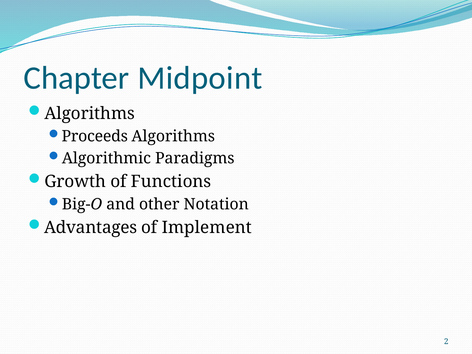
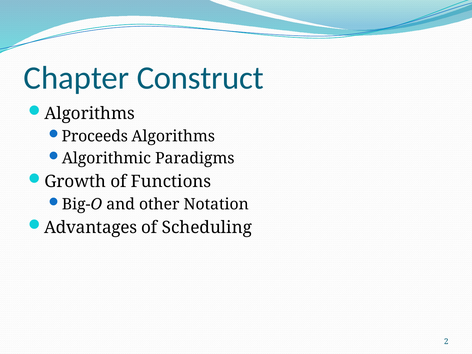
Midpoint: Midpoint -> Construct
Implement: Implement -> Scheduling
